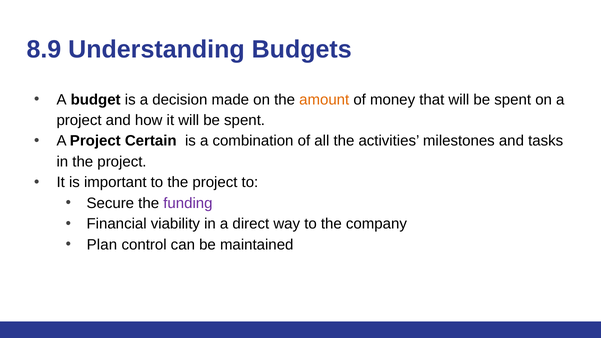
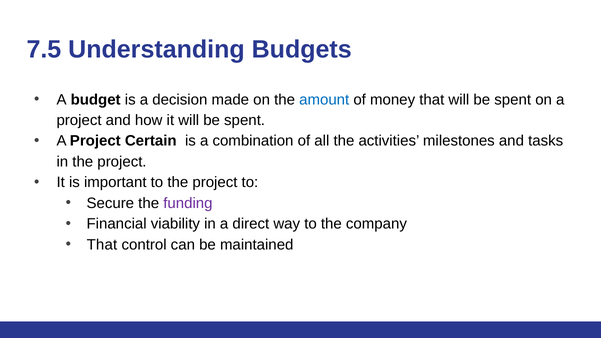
8.9: 8.9 -> 7.5
amount colour: orange -> blue
Plan at (102, 245): Plan -> That
